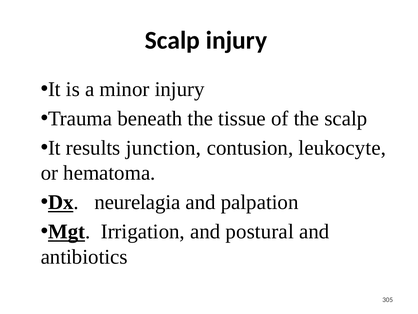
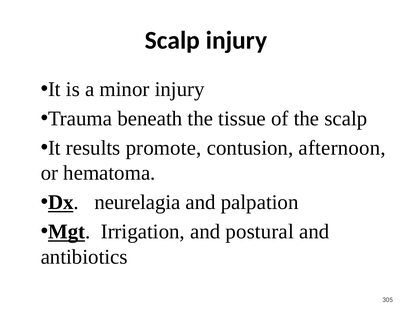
junction: junction -> promote
leukocyte: leukocyte -> afternoon
